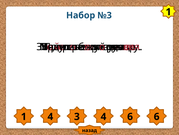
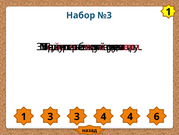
1 4: 4 -> 3
4 6: 6 -> 4
